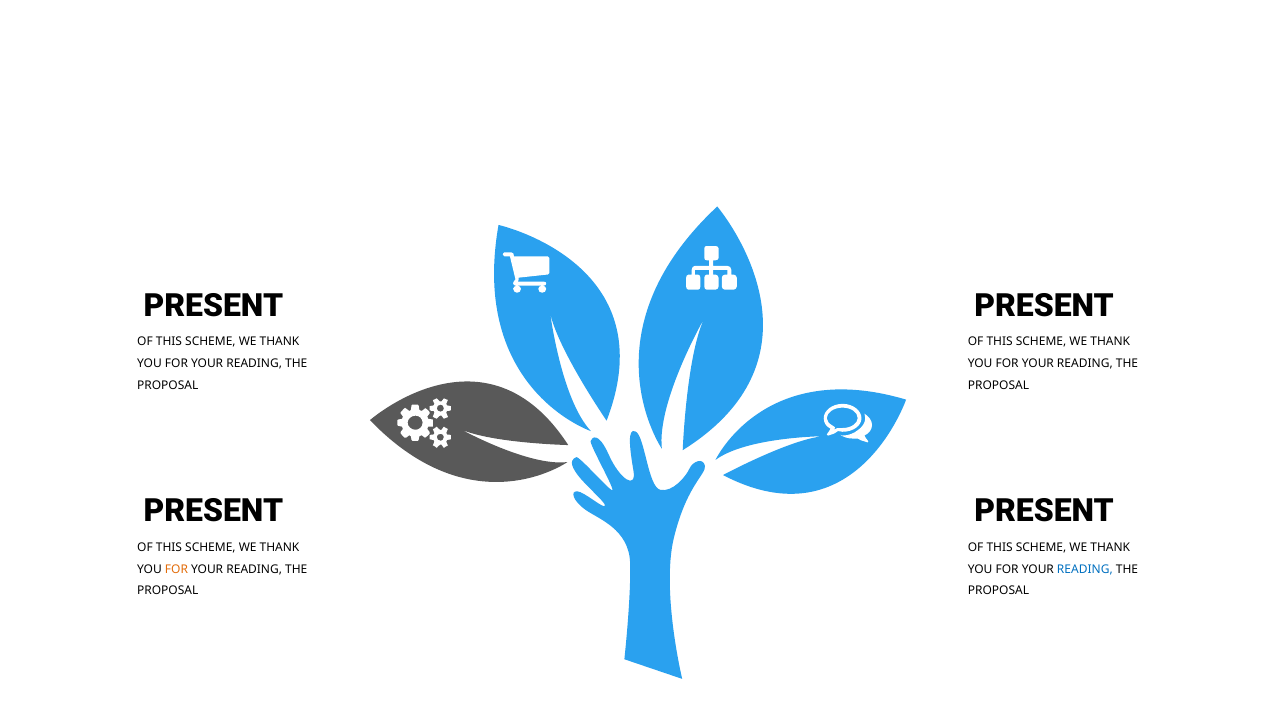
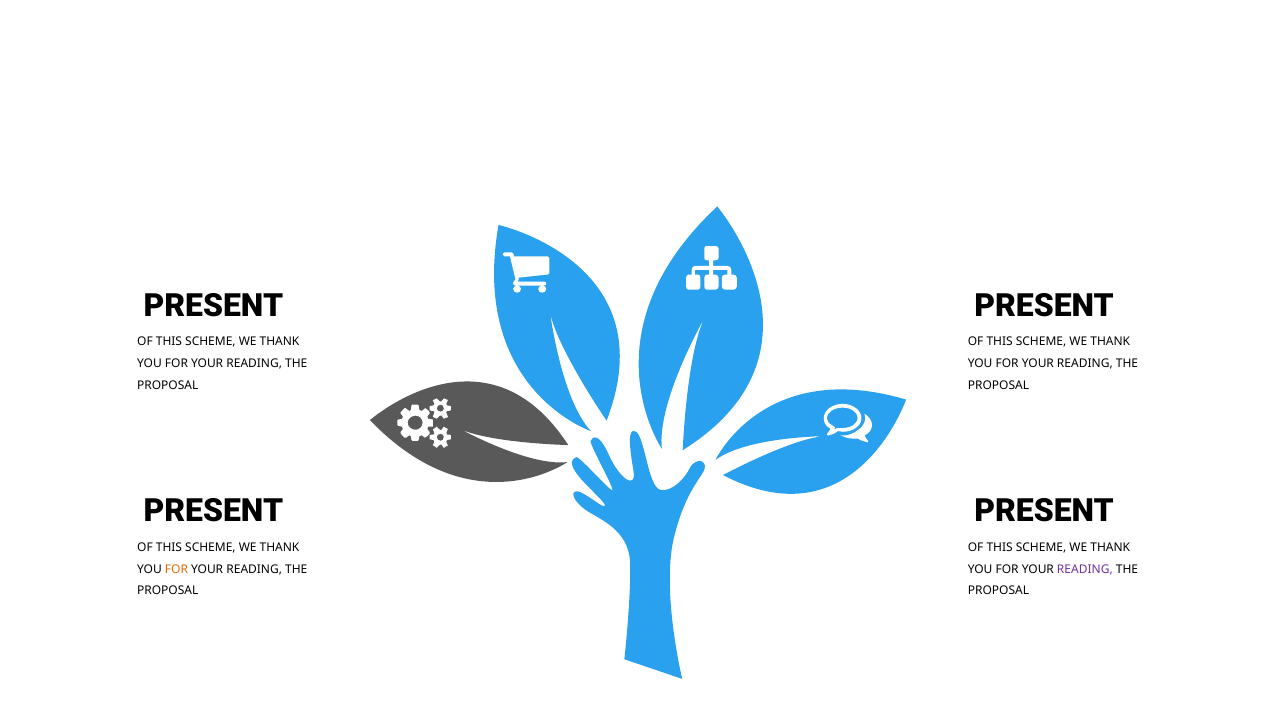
READING at (1085, 569) colour: blue -> purple
